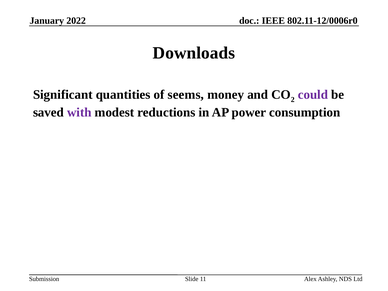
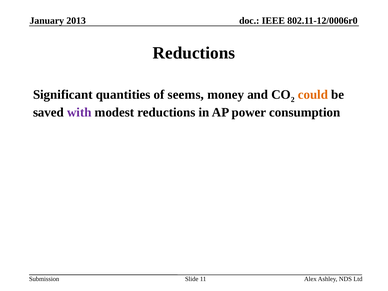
2022: 2022 -> 2013
Downloads at (194, 53): Downloads -> Reductions
could colour: purple -> orange
